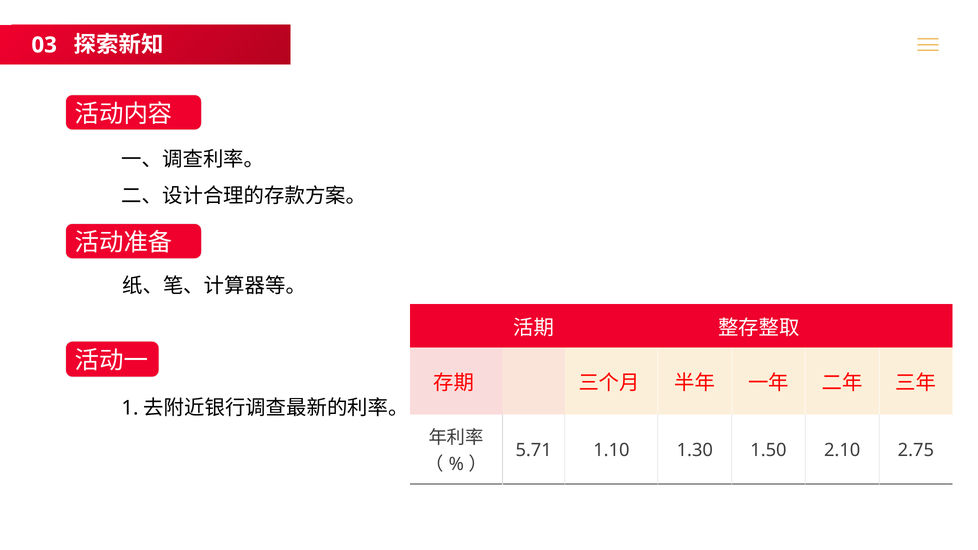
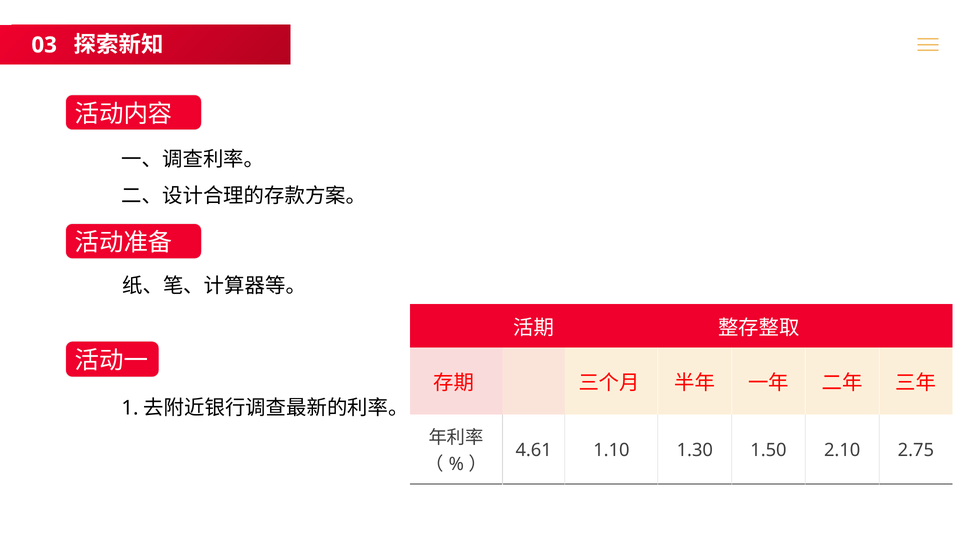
5.71: 5.71 -> 4.61
